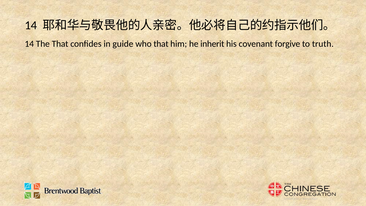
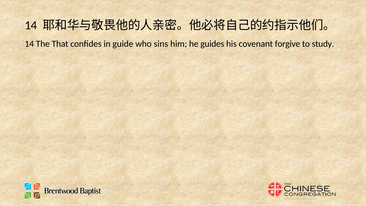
who that: that -> sins
inherit: inherit -> guides
truth: truth -> study
